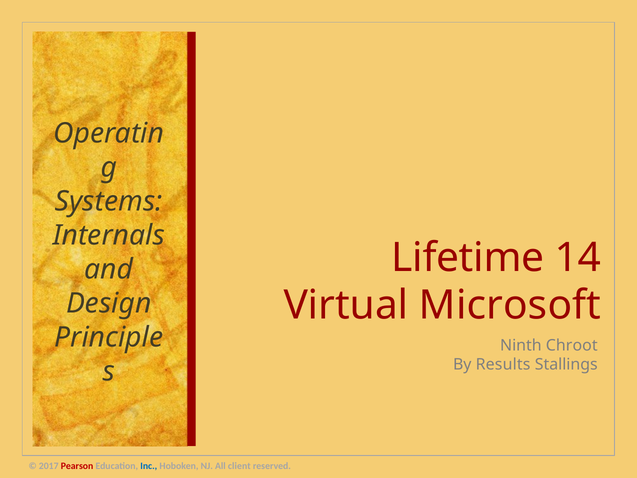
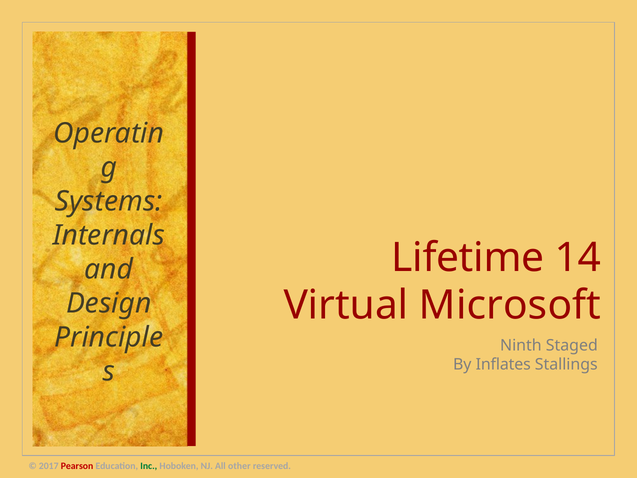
Chroot: Chroot -> Staged
Results: Results -> Inflates
Inc colour: blue -> green
client: client -> other
